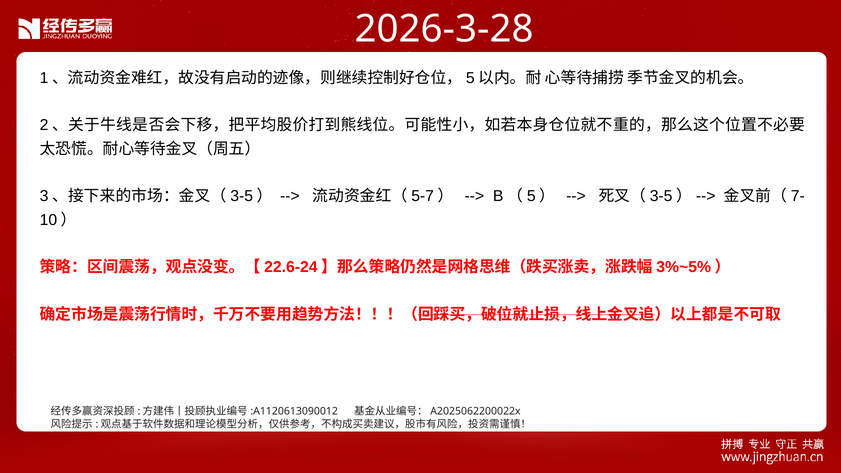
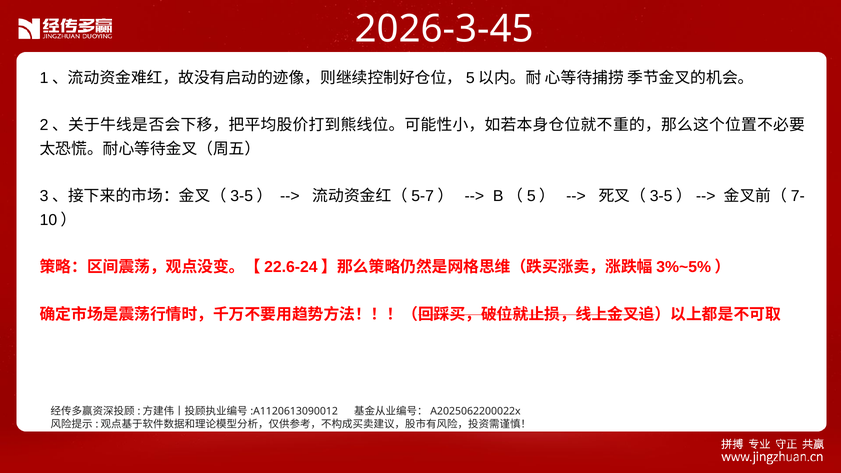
2026-3-28: 2026-3-28 -> 2026-3-45
